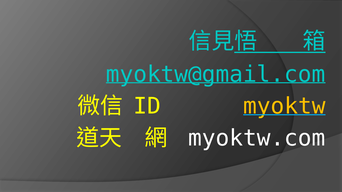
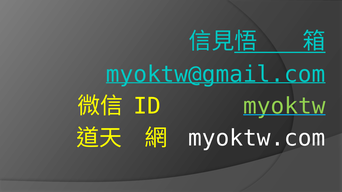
myoktw colour: yellow -> light green
